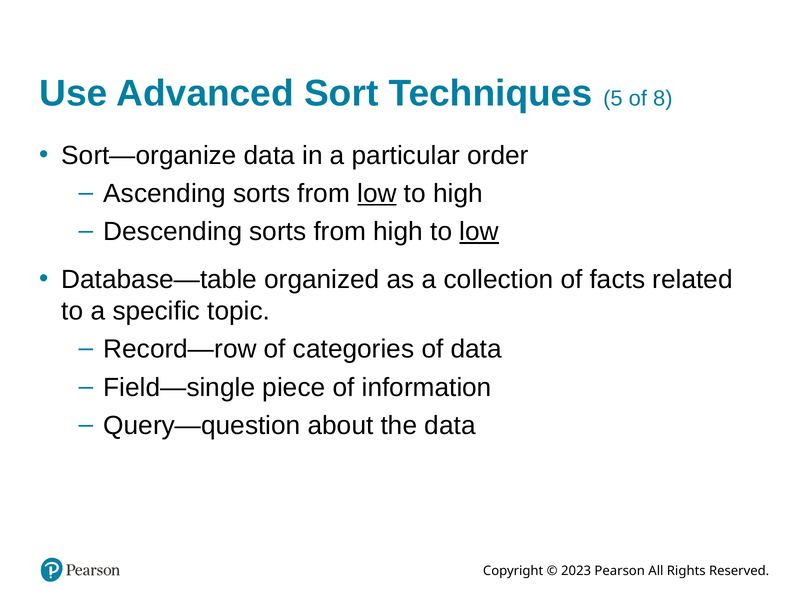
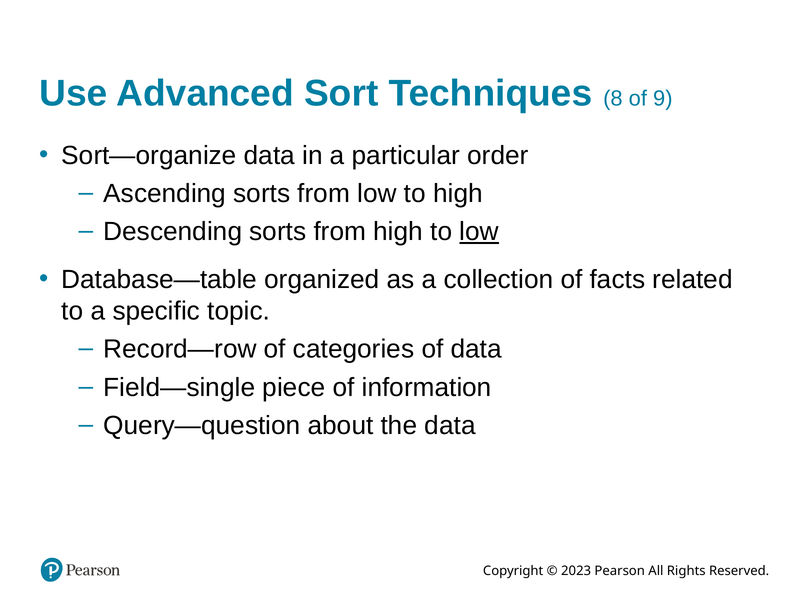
5: 5 -> 8
8: 8 -> 9
low at (377, 194) underline: present -> none
